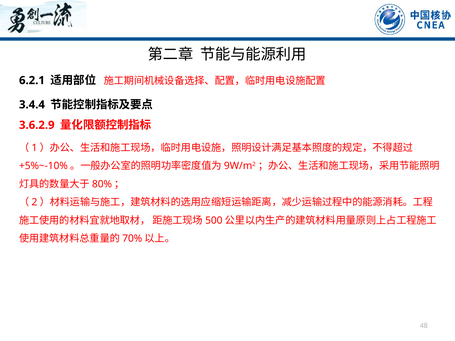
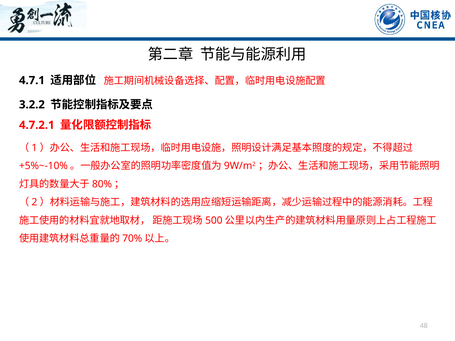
6.2.1: 6.2.1 -> 4.7.1
3.4.4: 3.4.4 -> 3.2.2
3.6.2.9: 3.6.2.9 -> 4.7.2.1
